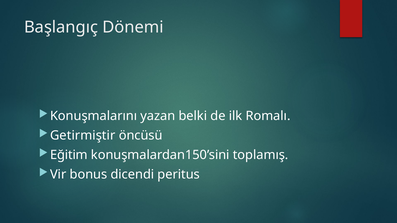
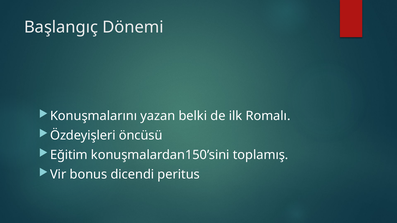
Getirmiştir: Getirmiştir -> Özdeyişleri
